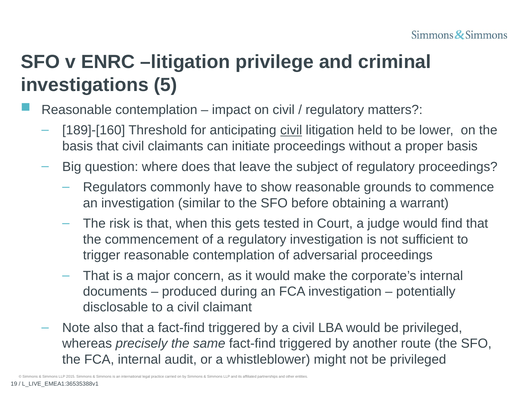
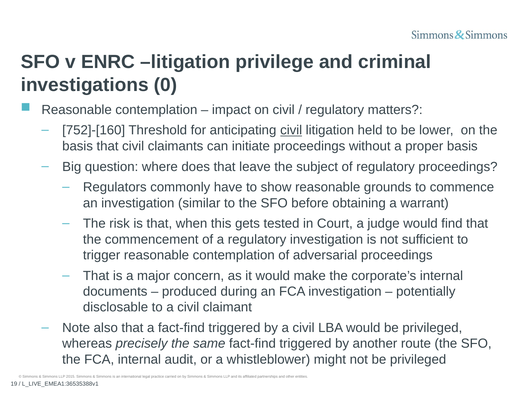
5: 5 -> 0
189]-[160: 189]-[160 -> 752]-[160
